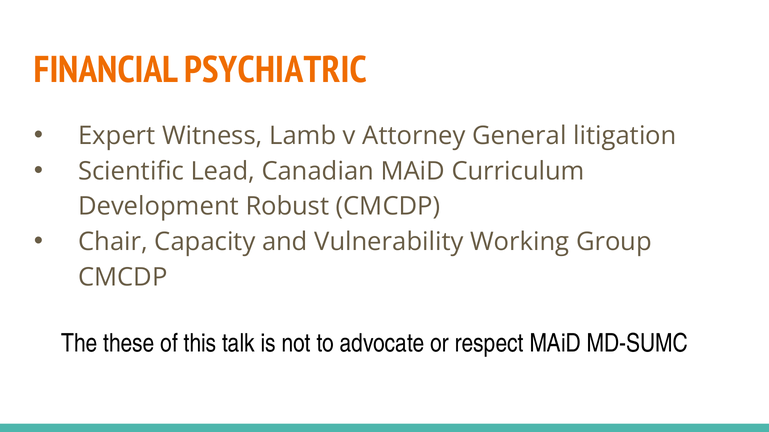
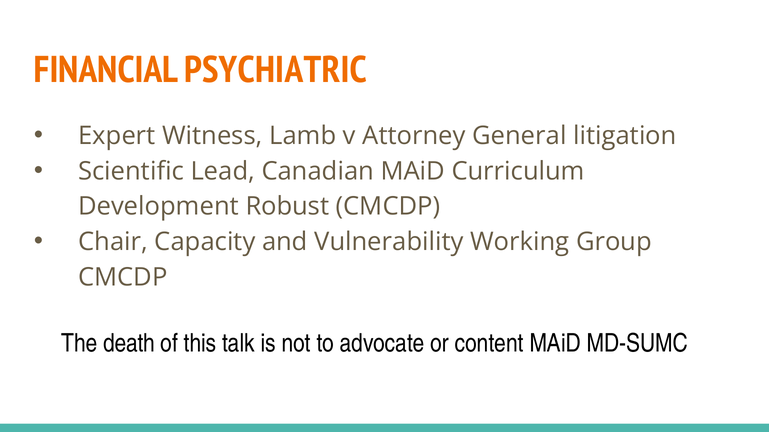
these: these -> death
respect: respect -> content
